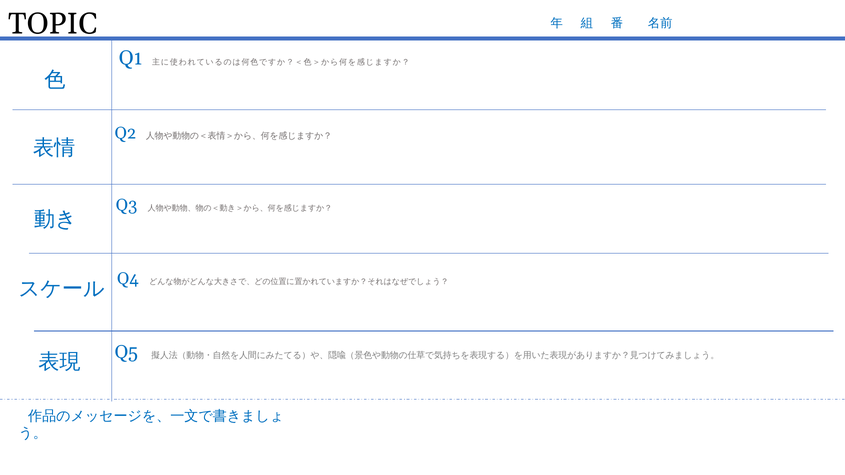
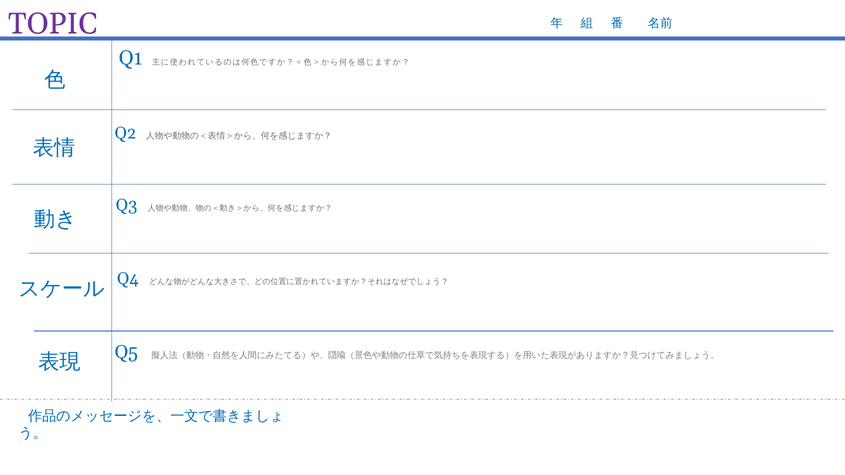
TOPIC colour: black -> purple
